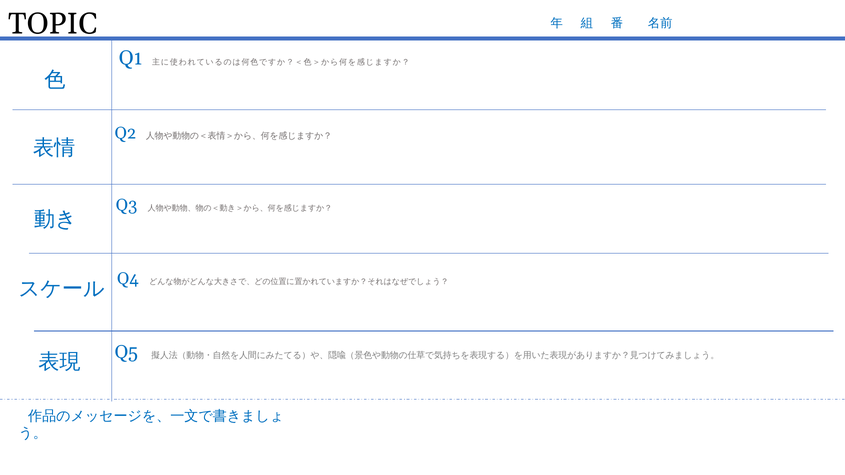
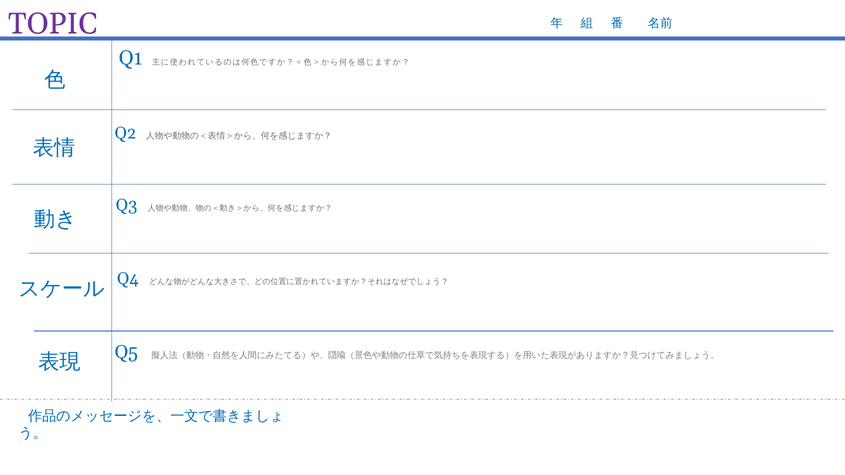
TOPIC colour: black -> purple
